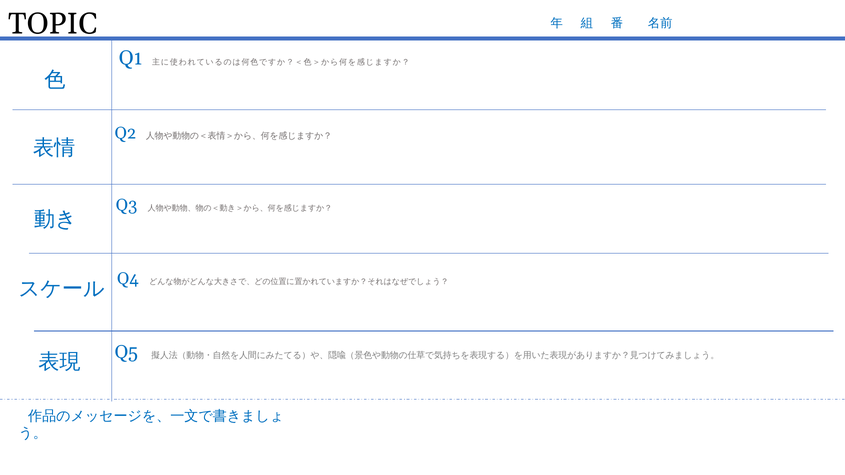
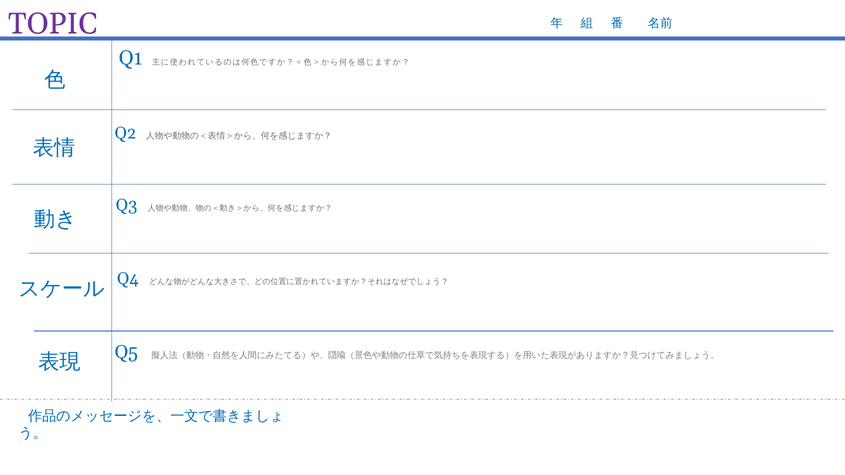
TOPIC colour: black -> purple
